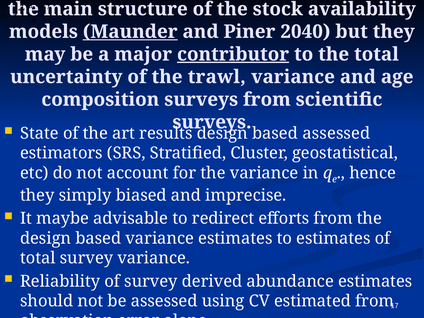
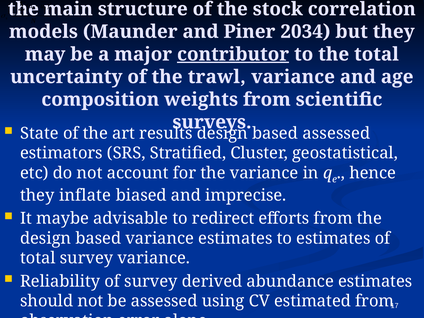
stock availability: availability -> correlation
Maunder underline: present -> none
2040: 2040 -> 2034
composition surveys: surveys -> weights
simply: simply -> inflate
